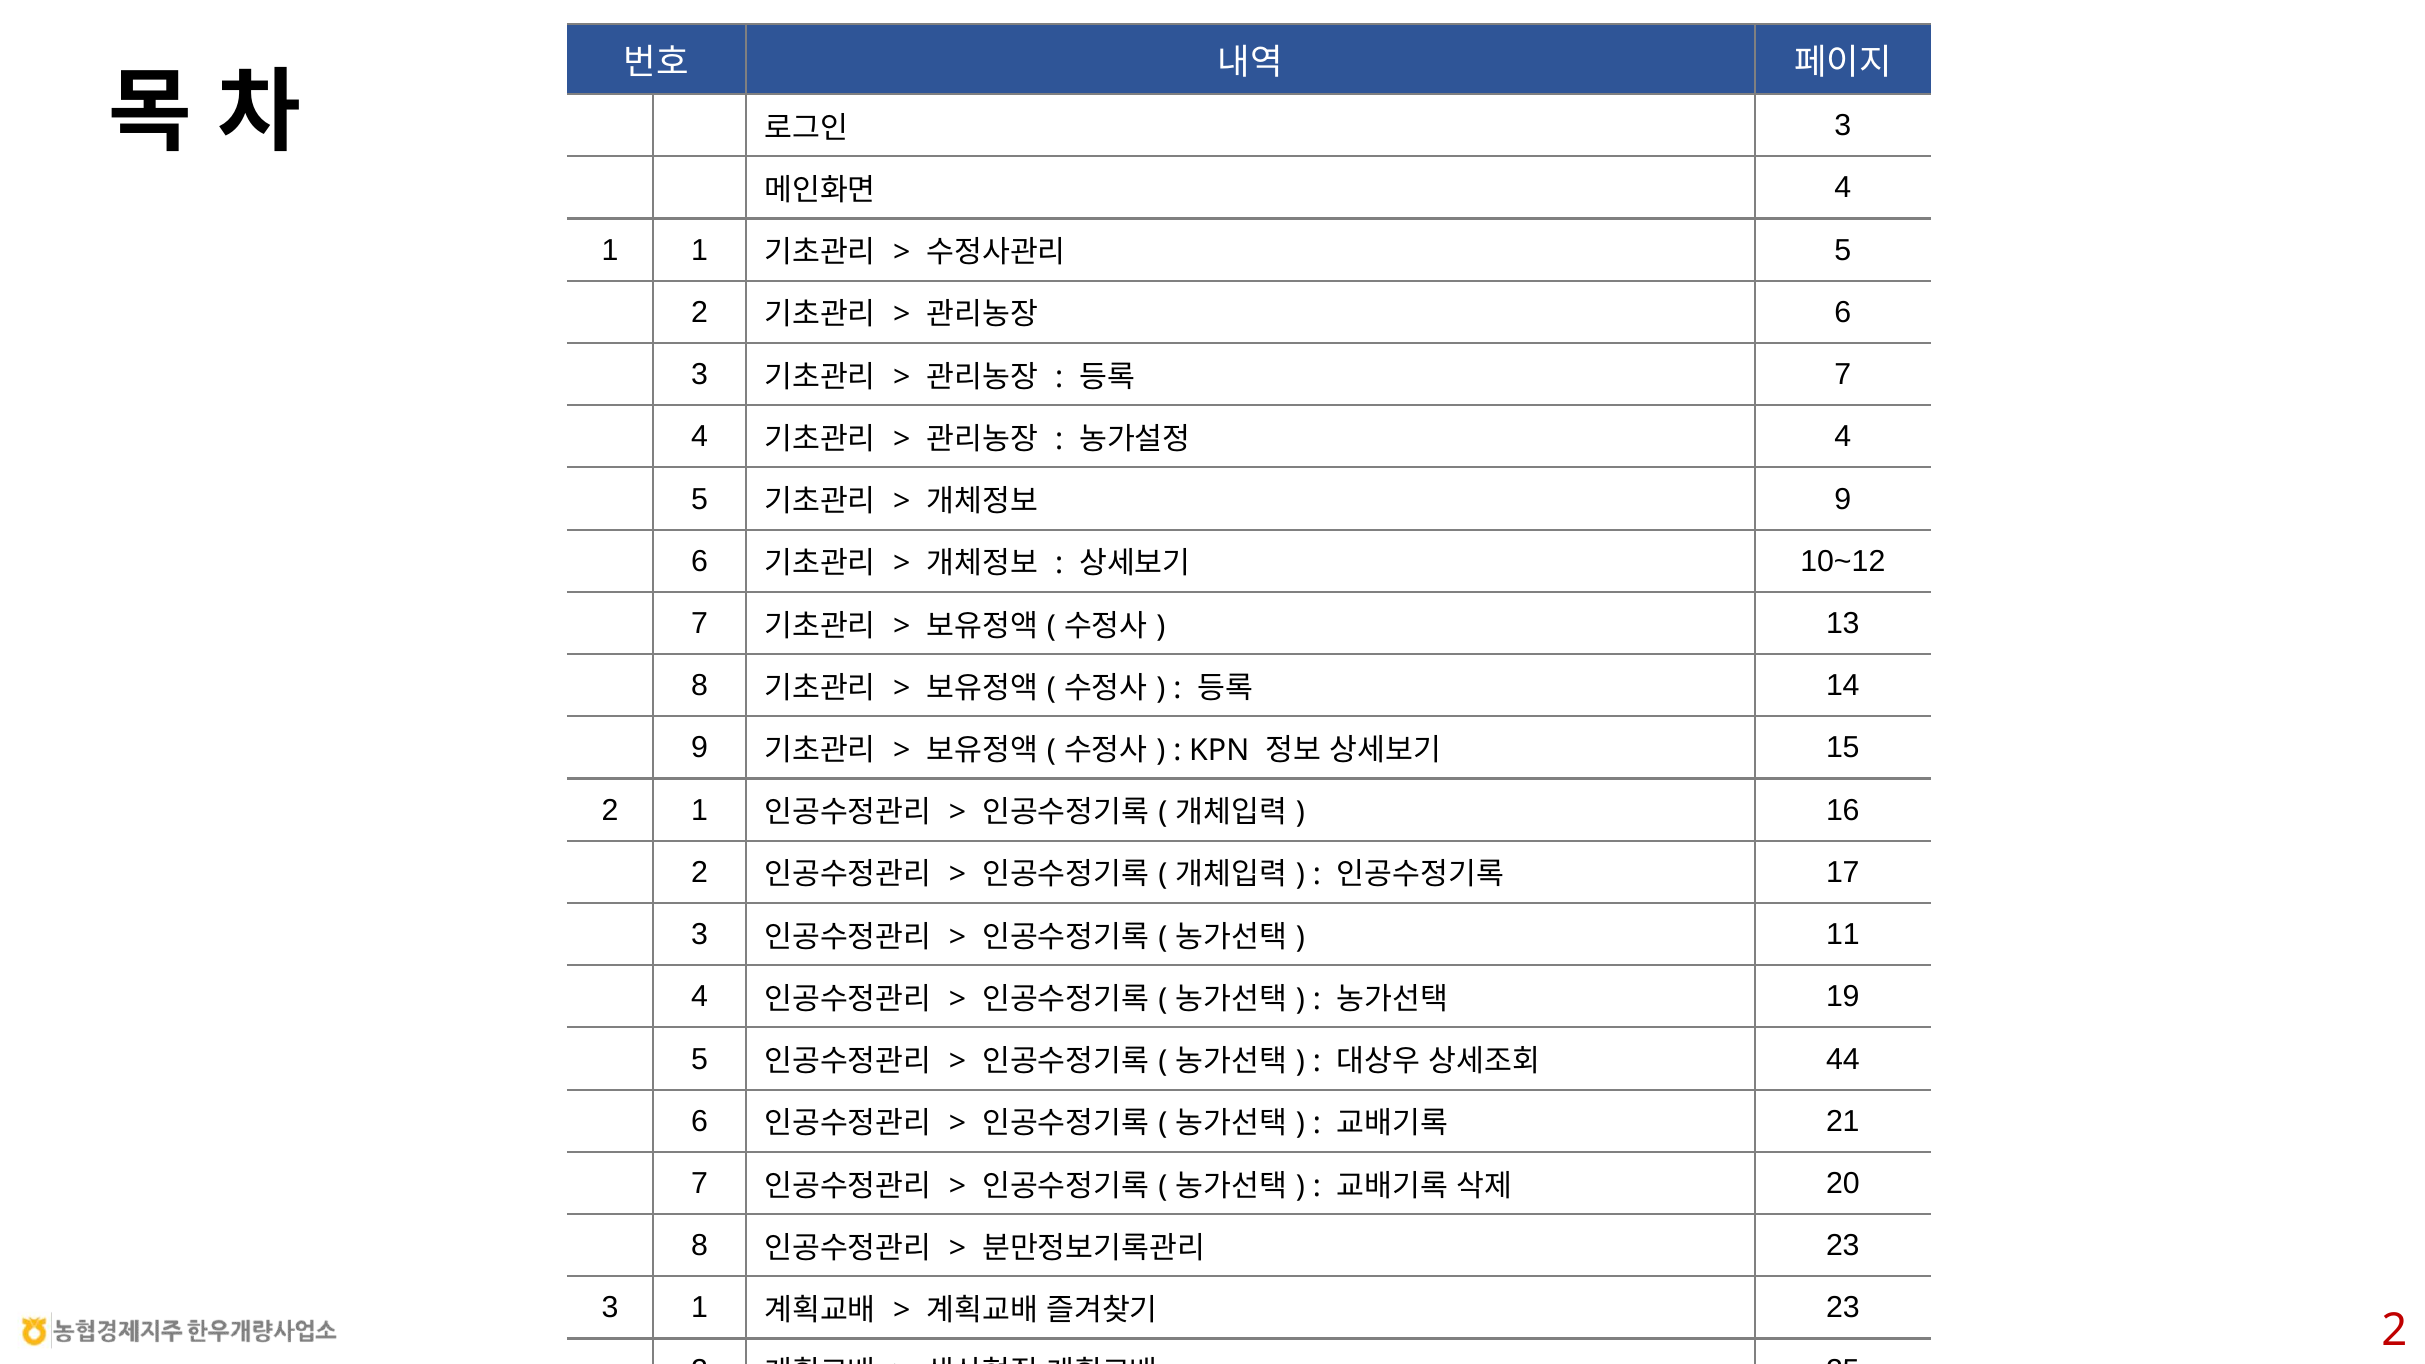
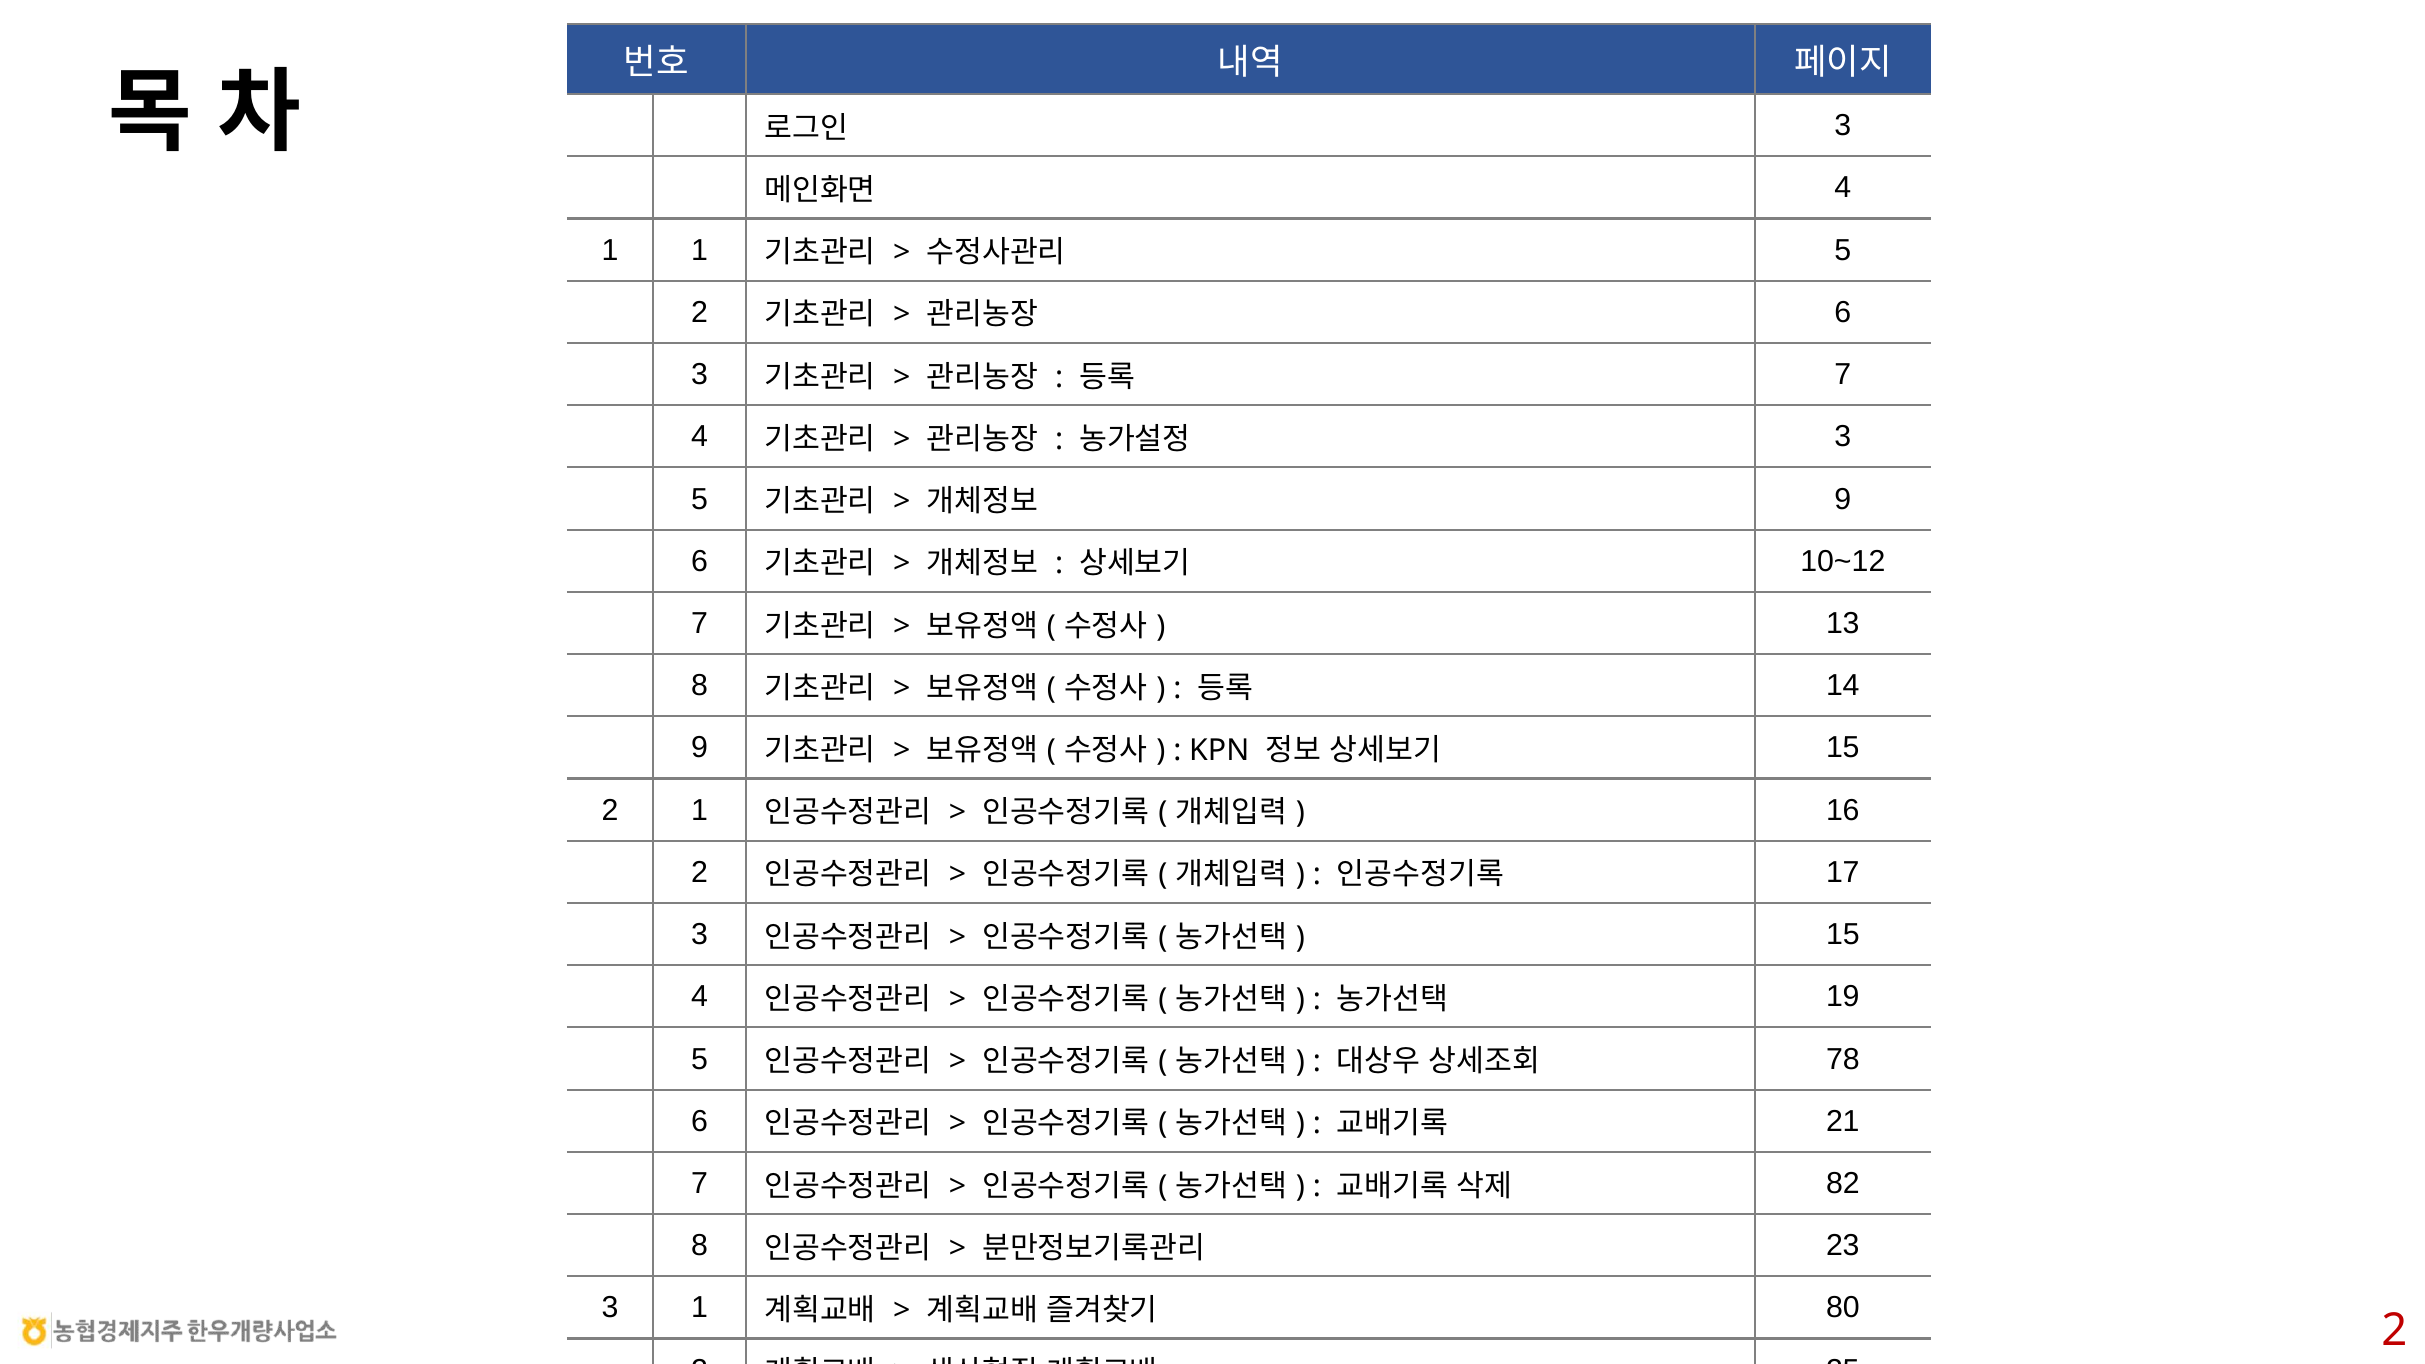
4 at (1843, 437): 4 -> 3
11 at (1843, 935): 11 -> 15
44: 44 -> 78
20: 20 -> 82
23 at (1843, 1308): 23 -> 80
